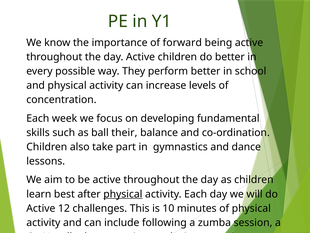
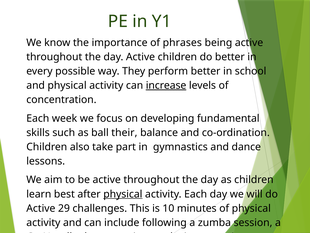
forward: forward -> phrases
increase underline: none -> present
12: 12 -> 29
